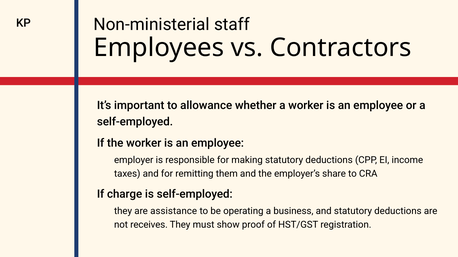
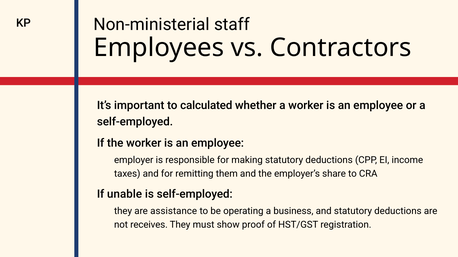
allowance: allowance -> calculated
charge: charge -> unable
